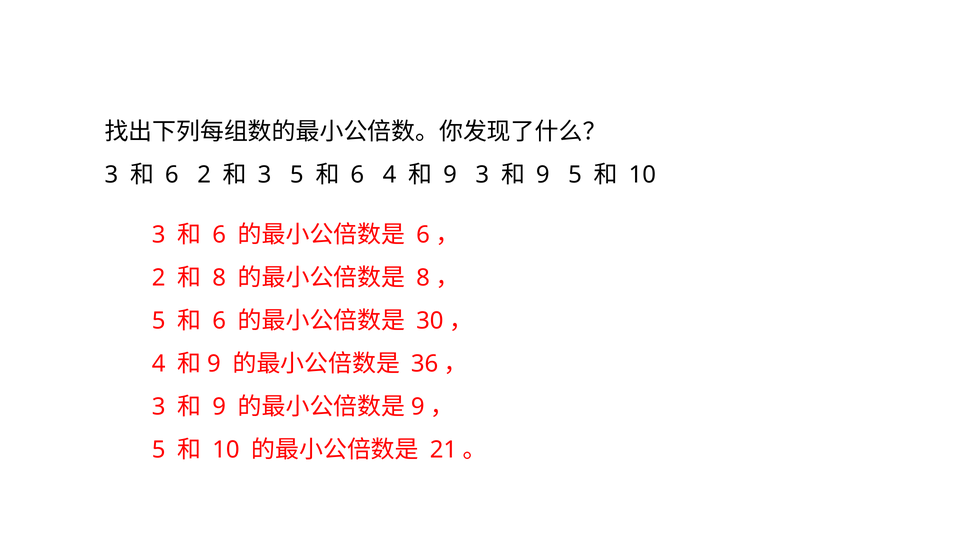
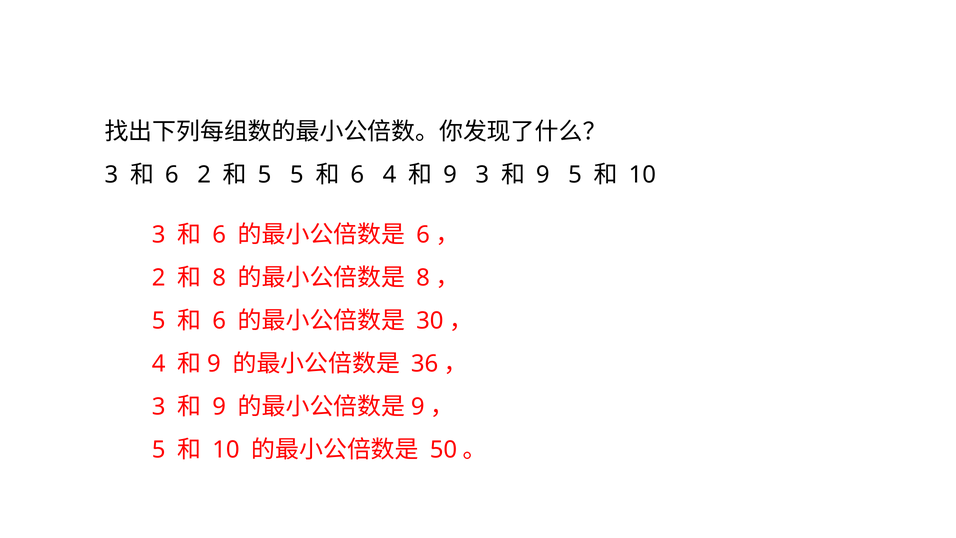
3 at (265, 175): 3 -> 5
21: 21 -> 50
